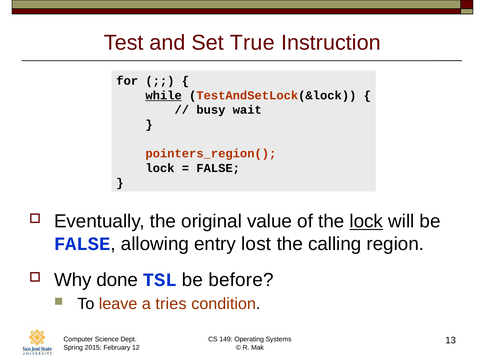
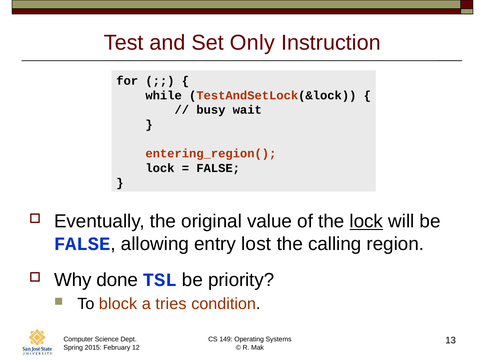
True: True -> Only
while underline: present -> none
pointers_region(: pointers_region( -> entering_region(
before: before -> priority
leave: leave -> block
